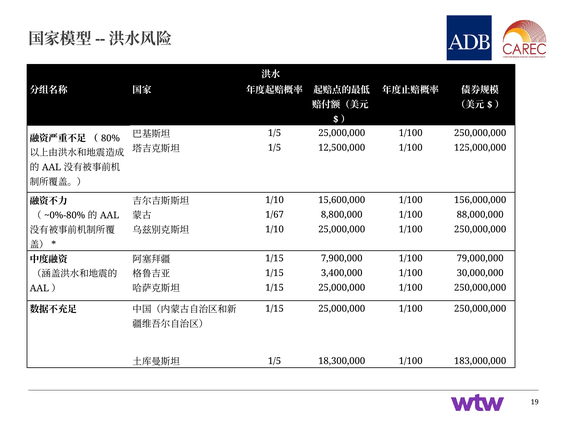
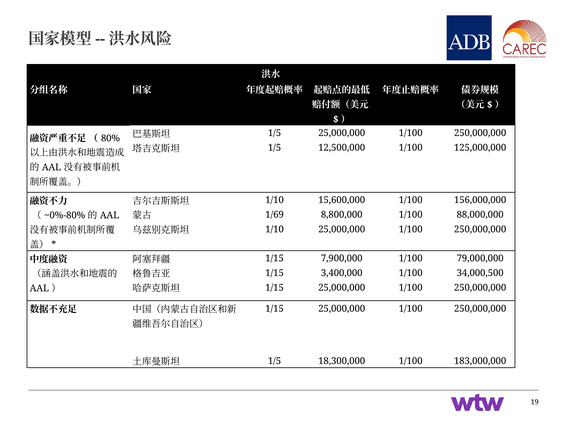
1/67: 1/67 -> 1/69
30,000,000: 30,000,000 -> 34,000,500
